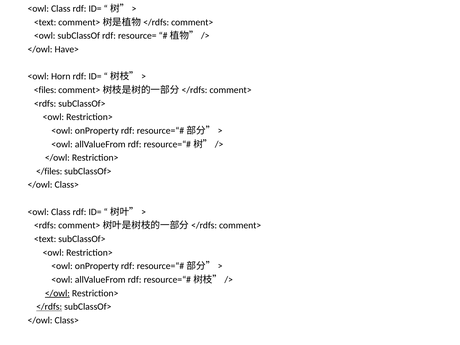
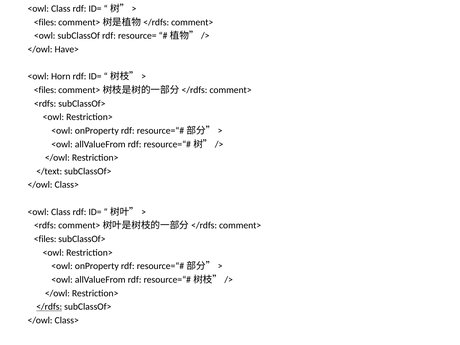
<text at (45, 22): <text -> <files
</files: </files -> </text
<text at (45, 239): <text -> <files
</owl at (57, 293) underline: present -> none
